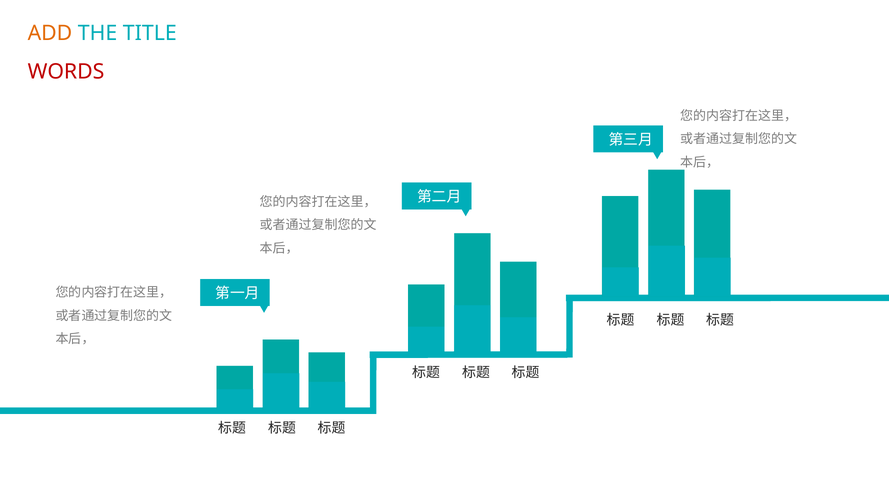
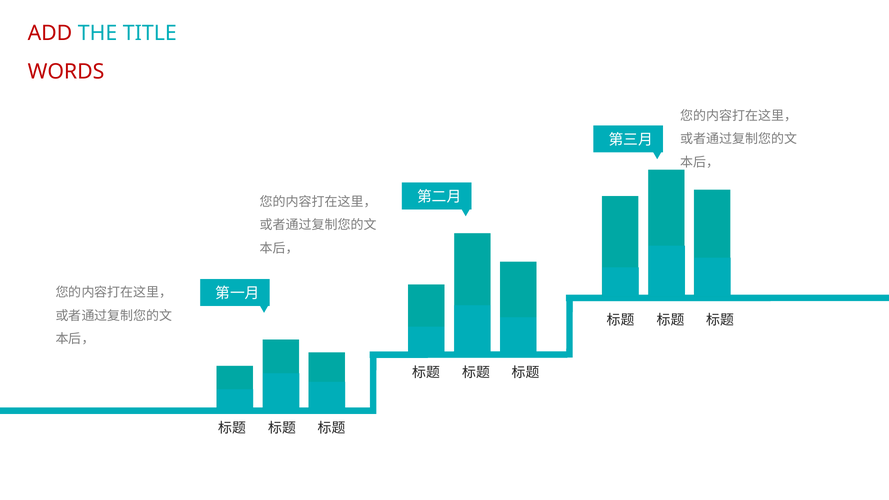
ADD colour: orange -> red
